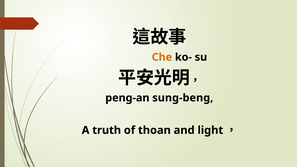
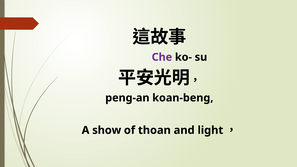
Che colour: orange -> purple
sung-beng: sung-beng -> koan-beng
truth: truth -> show
